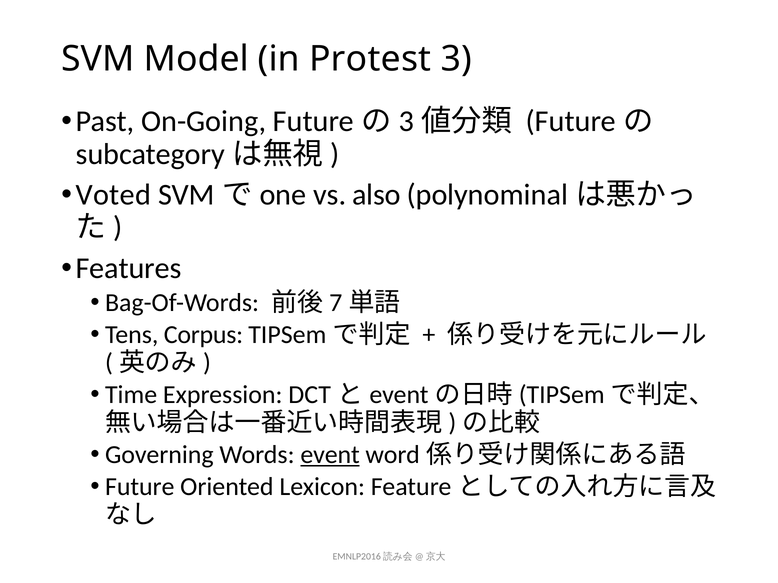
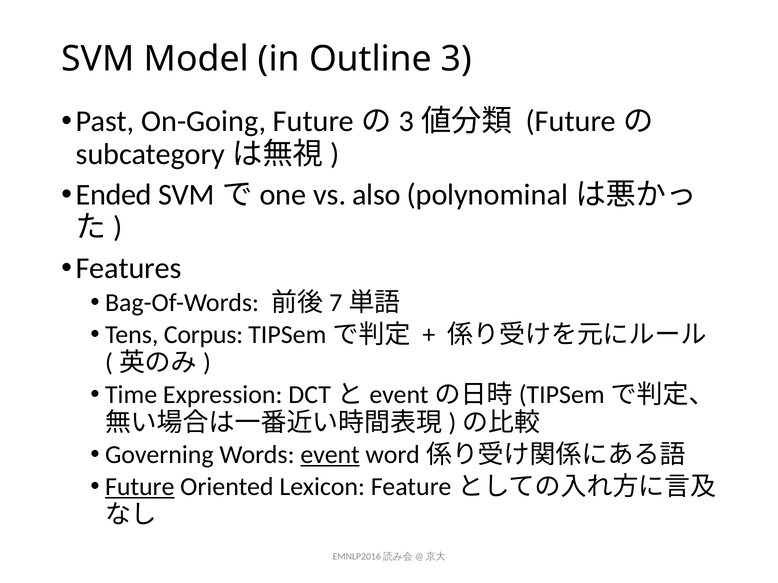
Protest: Protest -> Outline
Voted: Voted -> Ended
Future underline: none -> present
